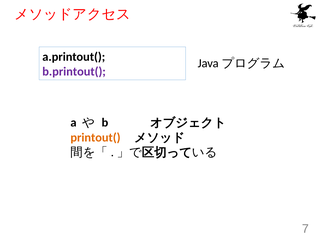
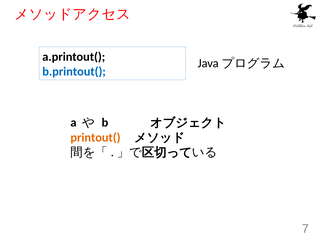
b.printout( colour: purple -> blue
